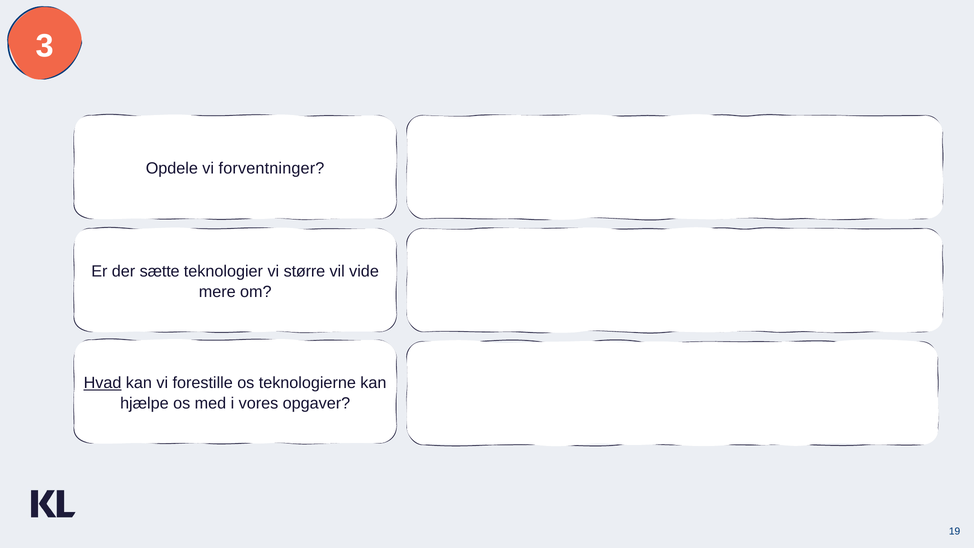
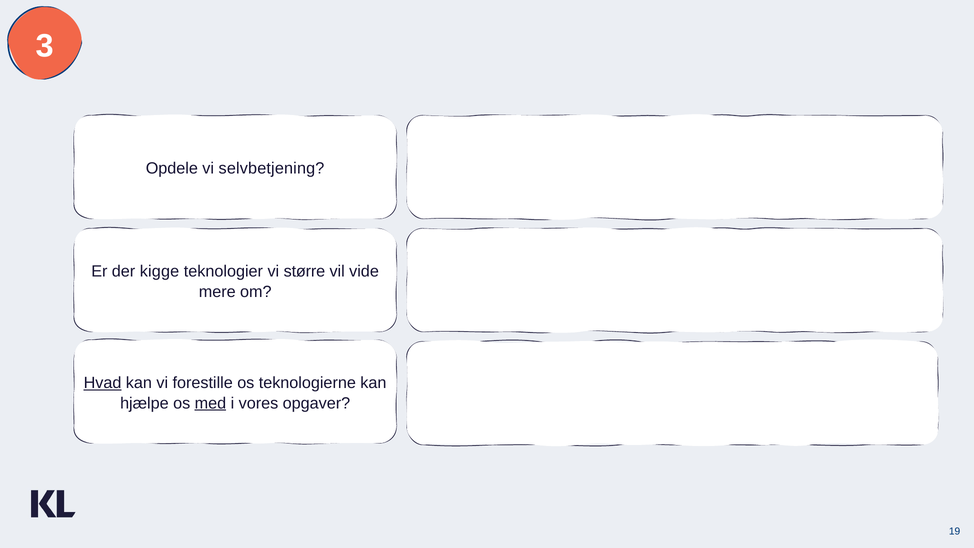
forventninger: forventninger -> selvbetjening
sætte: sætte -> kigge
med underline: none -> present
